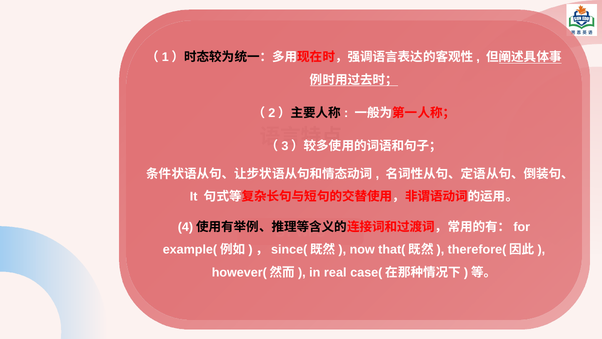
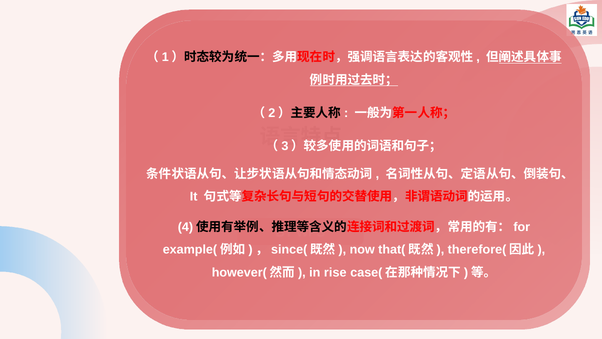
real: real -> rise
